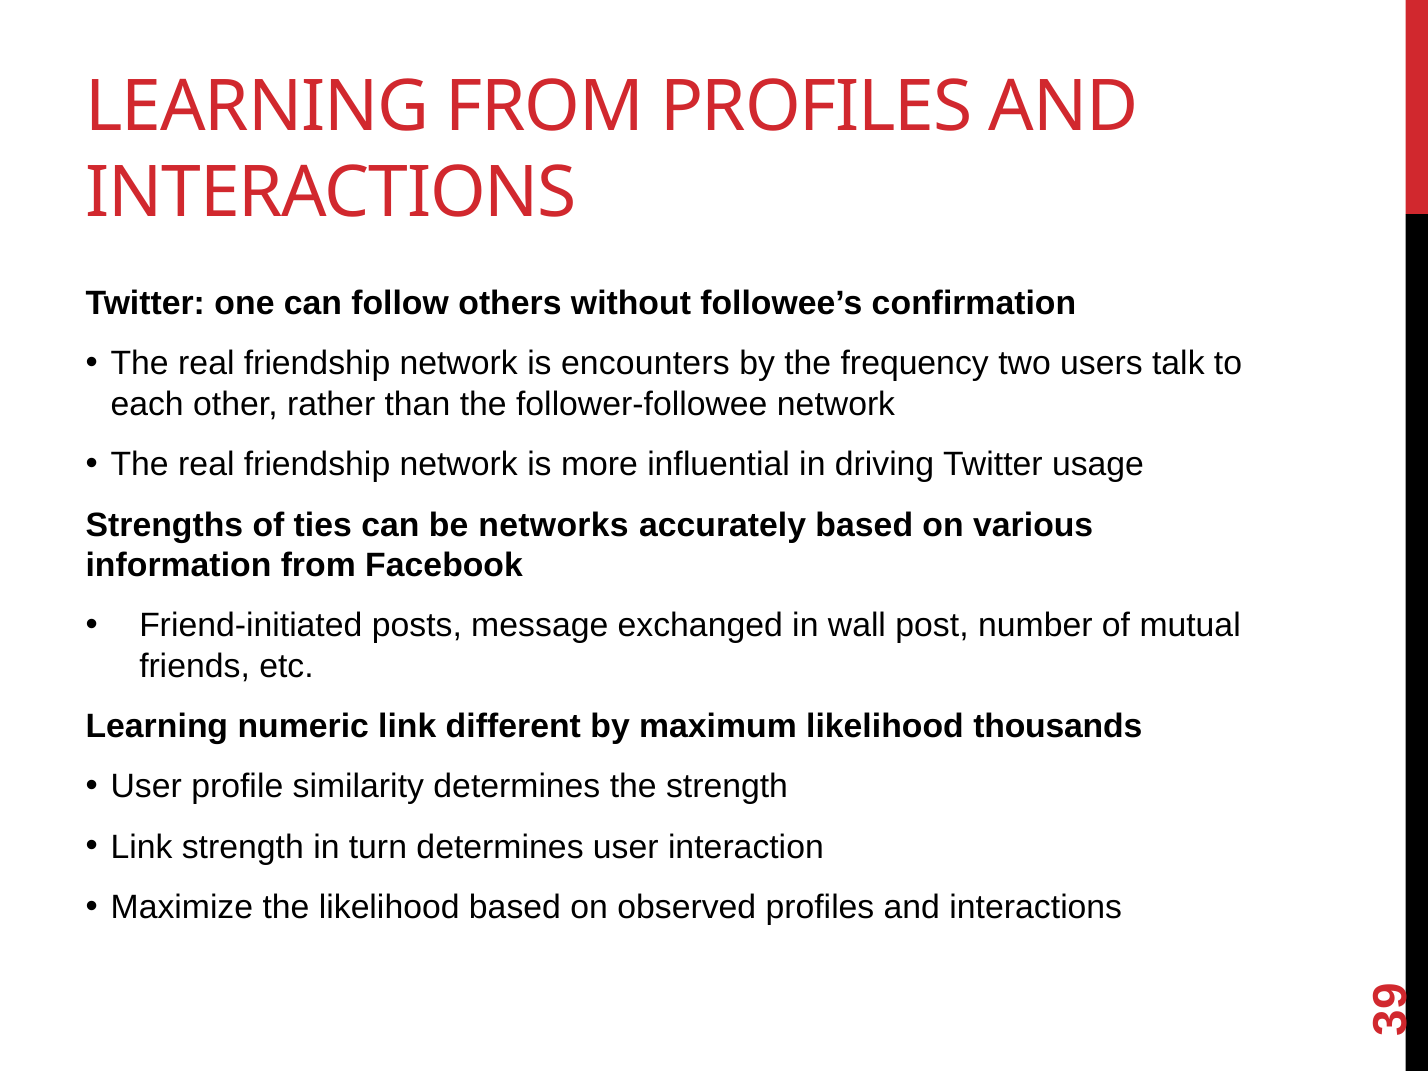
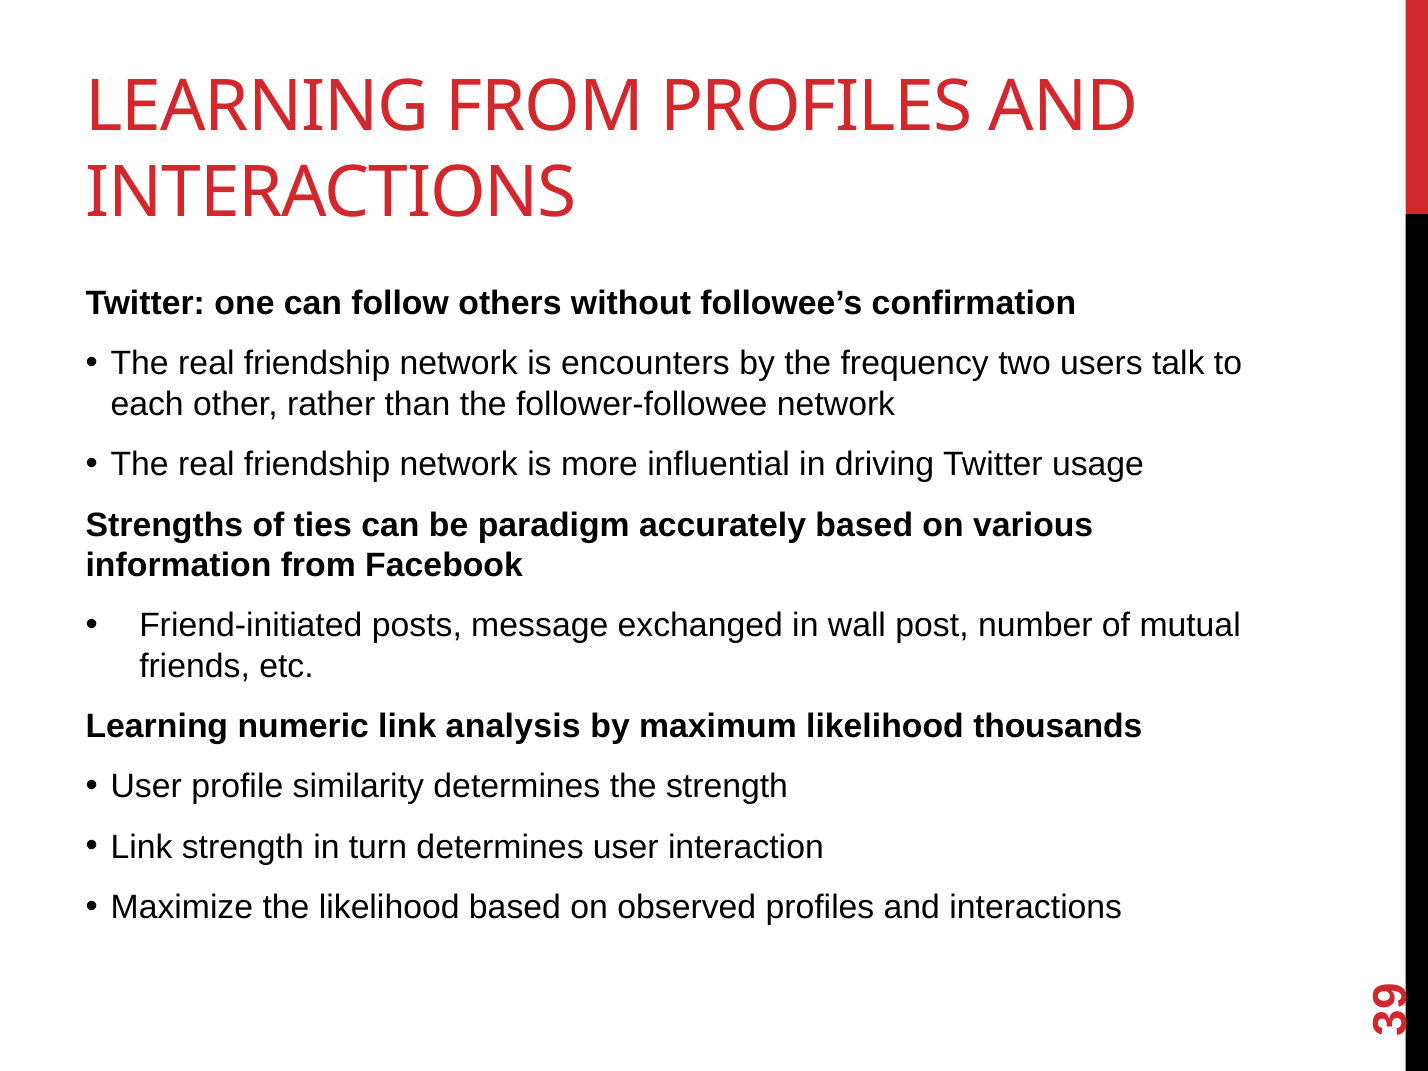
networks: networks -> paradigm
different: different -> analysis
